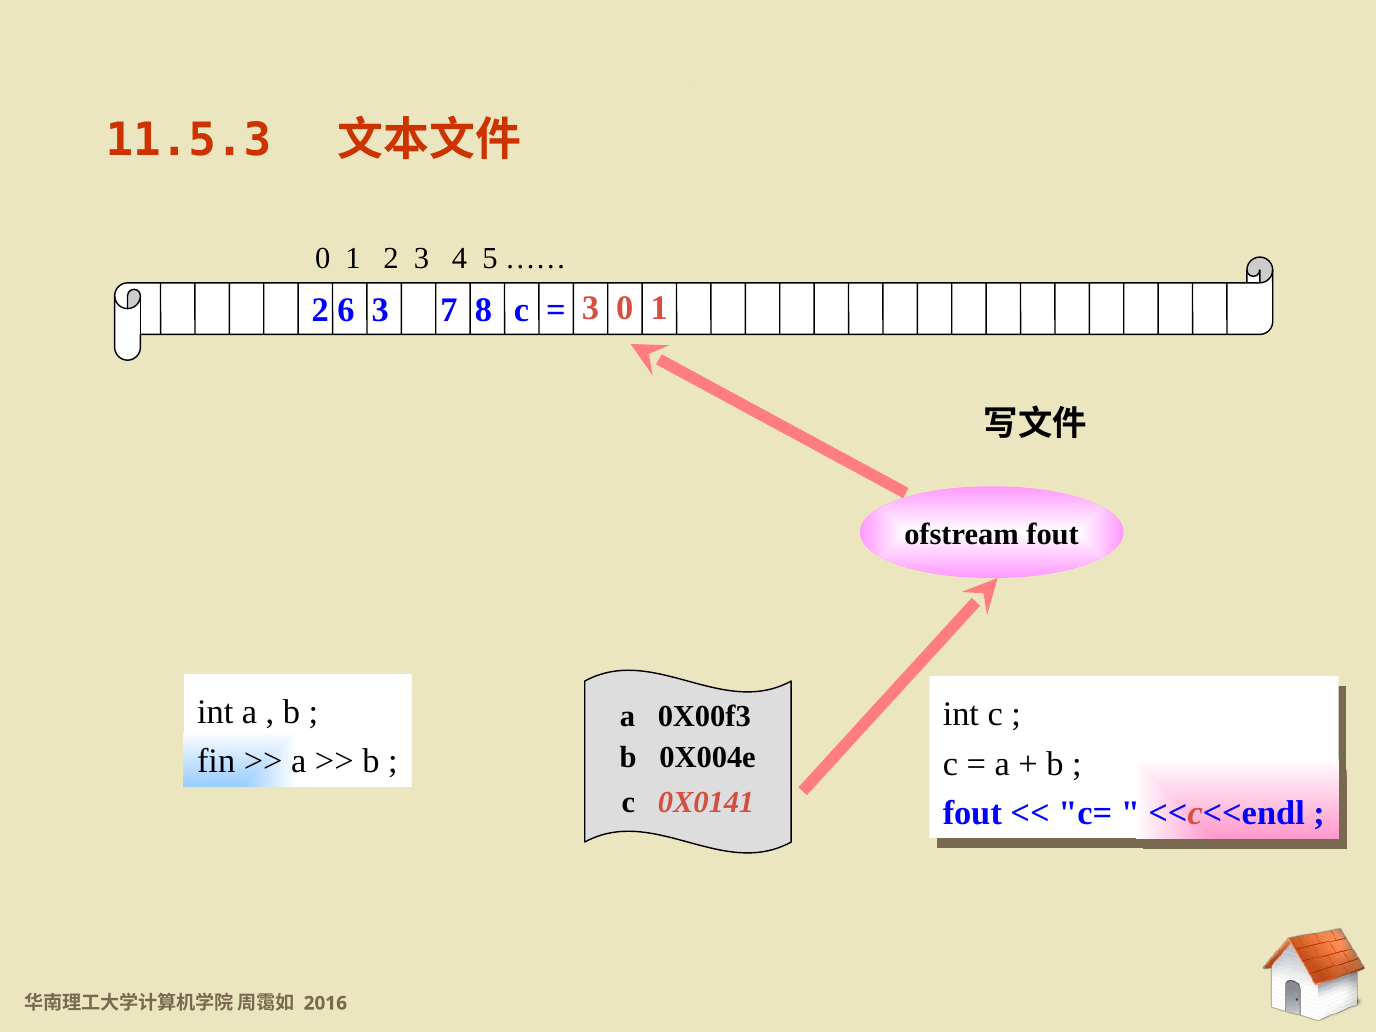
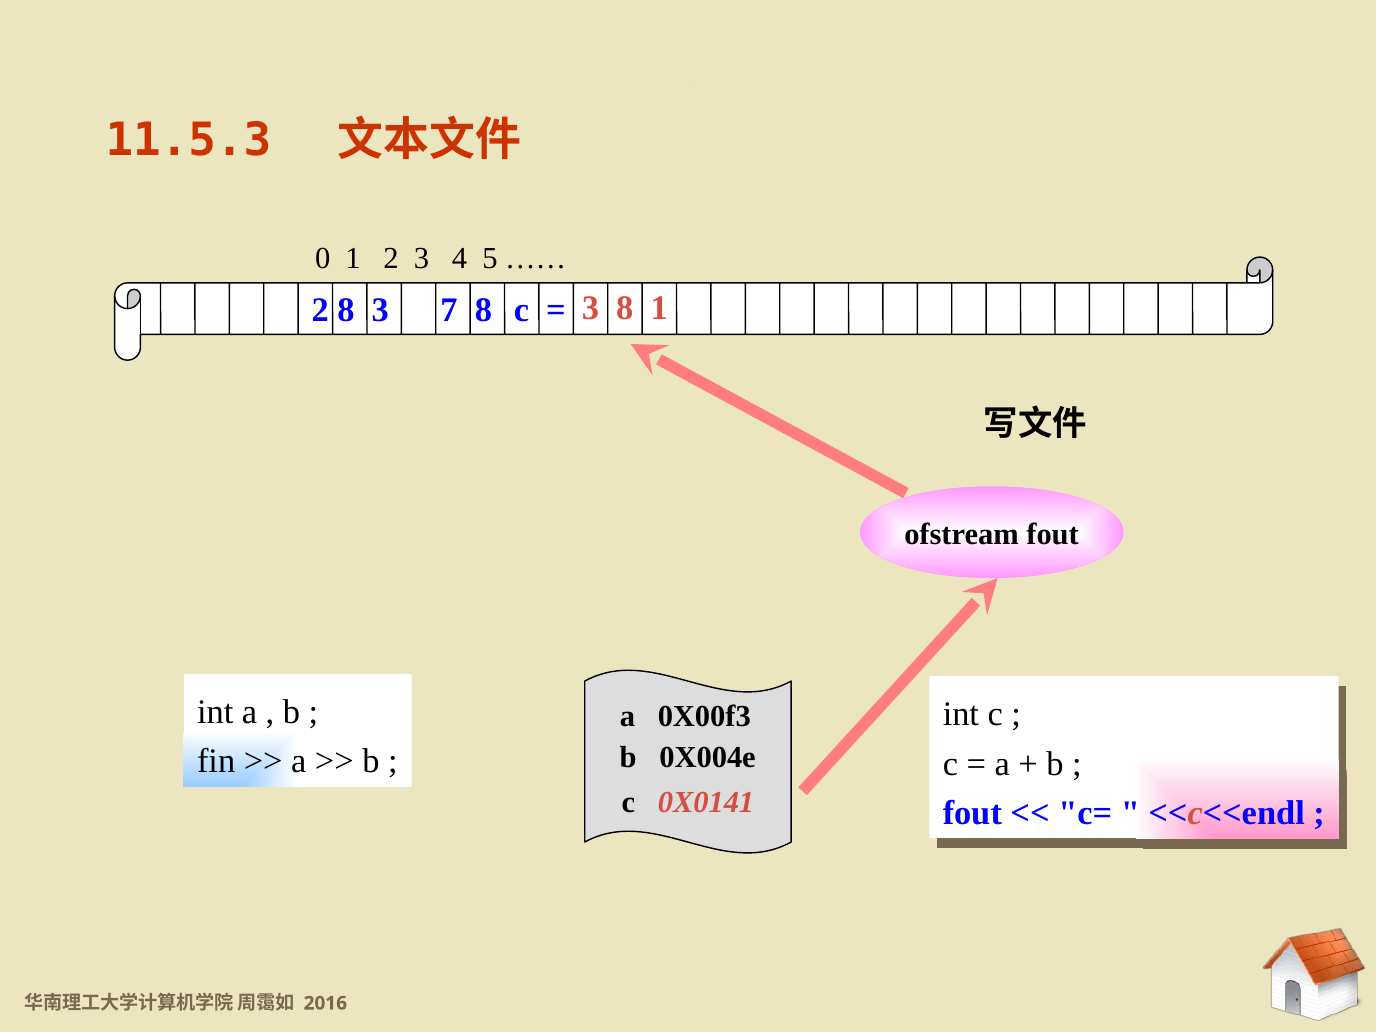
3 0: 0 -> 8
2 6: 6 -> 8
